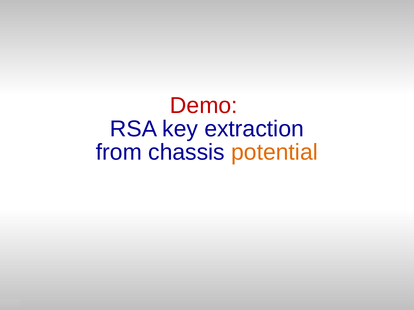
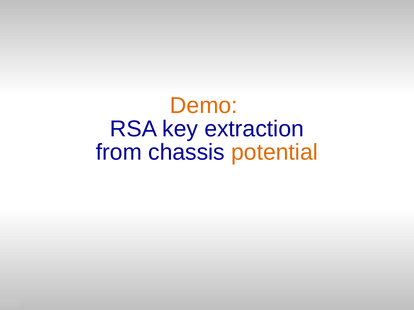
Demo colour: red -> orange
